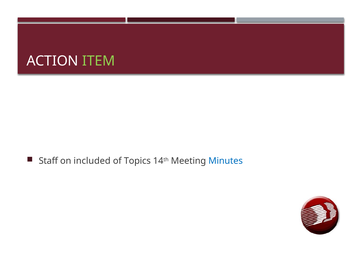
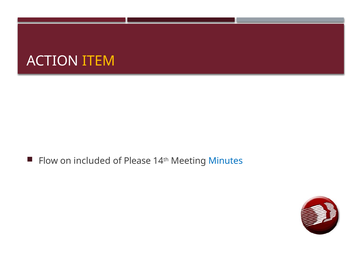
ITEM colour: light green -> yellow
Staff: Staff -> Flow
Topics: Topics -> Please
